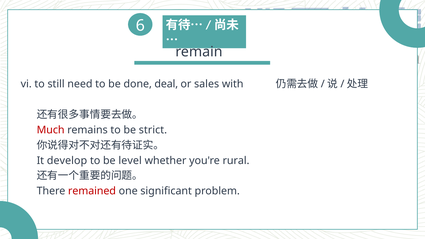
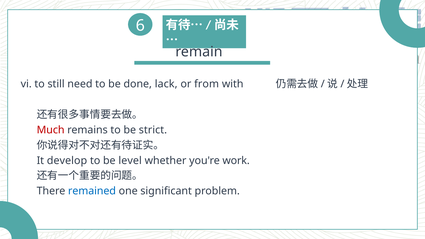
deal: deal -> lack
sales: sales -> from
rural: rural -> work
remained colour: red -> blue
